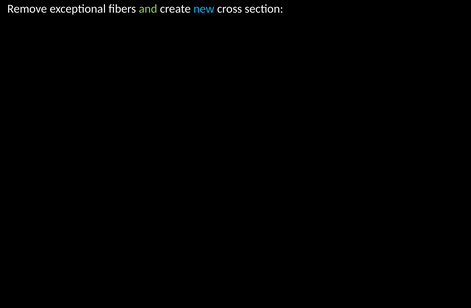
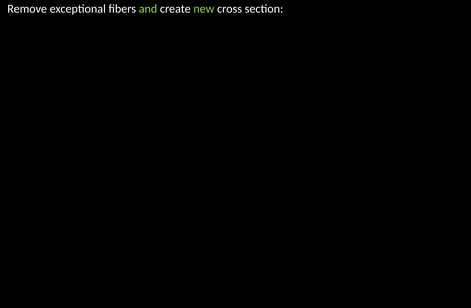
new colour: light blue -> light green
